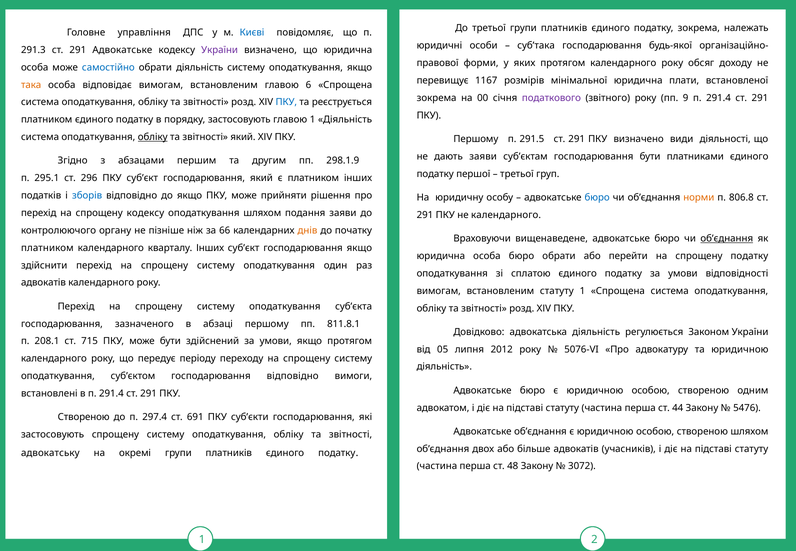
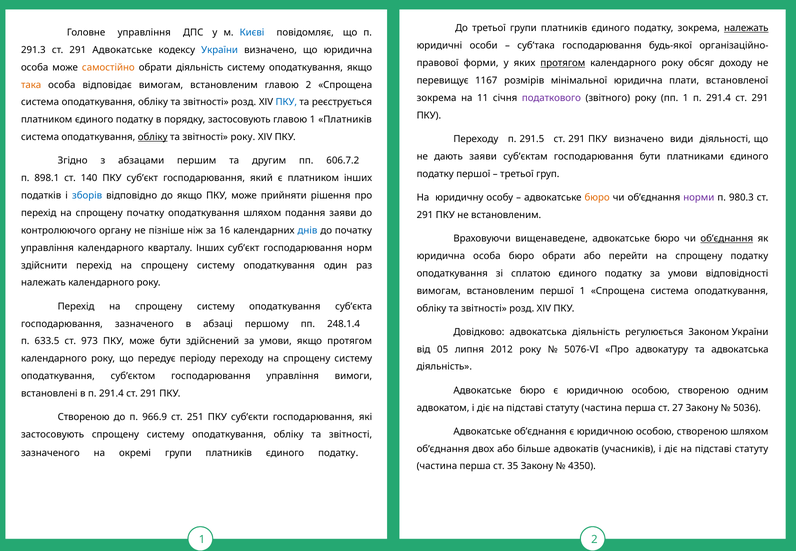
належать at (746, 28) underline: none -> present
України at (220, 50) colour: purple -> blue
протягом at (563, 63) underline: none -> present
самостійно colour: blue -> orange
главою 6: 6 -> 2
00: 00 -> 11
пп 9: 9 -> 1
1 Діяльність: Діяльність -> Платників
звітності який: який -> року
Першому at (476, 139): Першому -> Переходу
298.1.9: 298.1.9 -> 606.7.2
295.1: 295.1 -> 898.1
296: 296 -> 140
бюро at (597, 198) colour: blue -> orange
норми colour: orange -> purple
806.8: 806.8 -> 980.3
спрощену кодексу: кодексу -> початку
не календарного: календарного -> встановленим
66: 66 -> 16
днів colour: orange -> blue
платником at (47, 248): платником -> управління
господарювання якщо: якщо -> норм
адвокатів at (43, 283): адвокатів -> належать
встановленим статуту: статуту -> першої
811.8.1: 811.8.1 -> 248.1.4
208.1: 208.1 -> 633.5
715: 715 -> 973
та юридичною: юридичною -> адвокатська
господарювання відповідно: відповідно -> управління
44: 44 -> 27
5476: 5476 -> 5036
297.4: 297.4 -> 966.9
691: 691 -> 251
адвокатську at (50, 453): адвокатську -> зазначеного
48: 48 -> 35
3072: 3072 -> 4350
